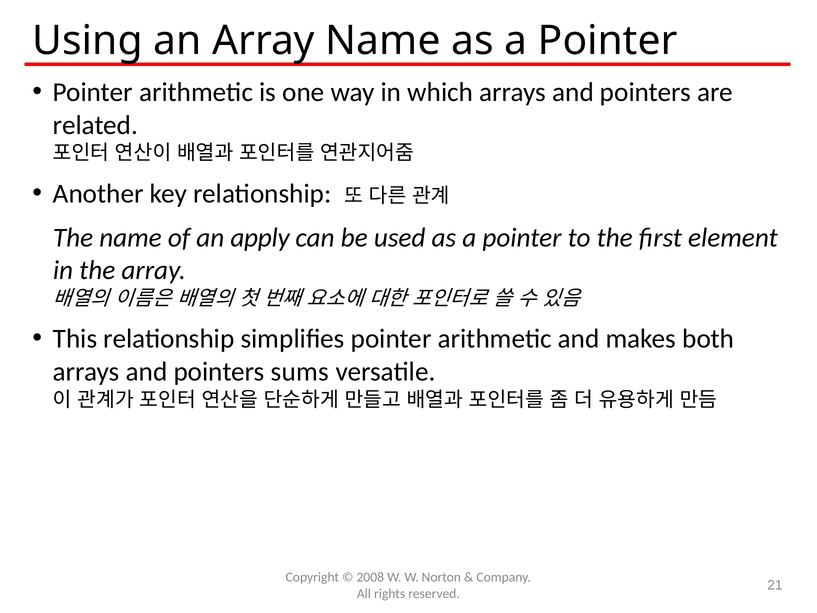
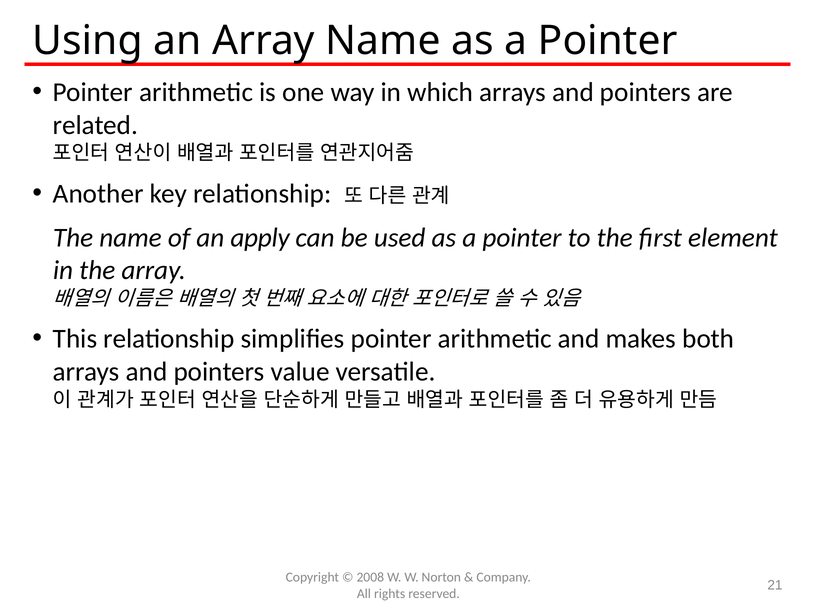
sums: sums -> value
